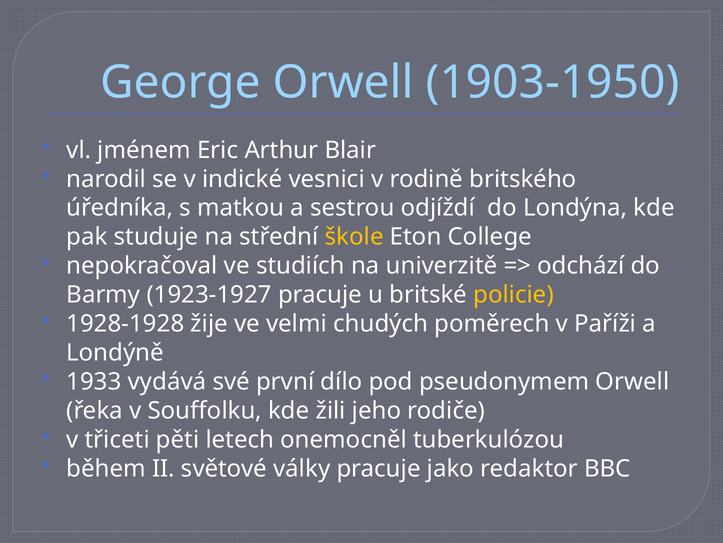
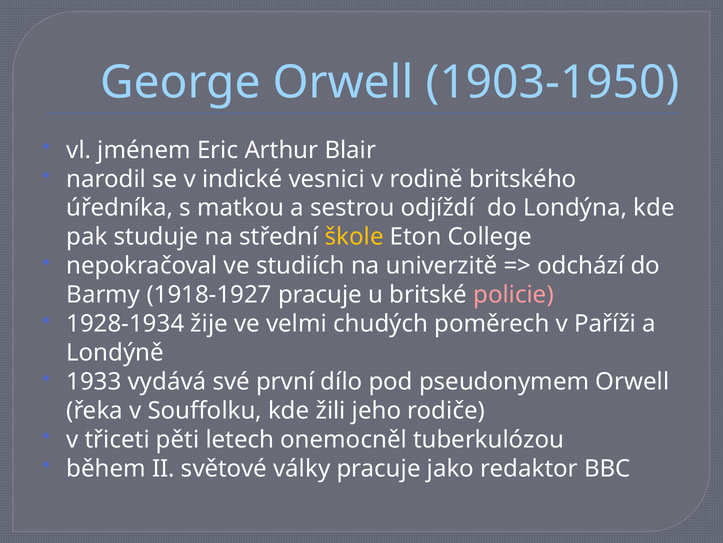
1923-1927: 1923-1927 -> 1918-1927
policie colour: yellow -> pink
1928-1928: 1928-1928 -> 1928-1934
